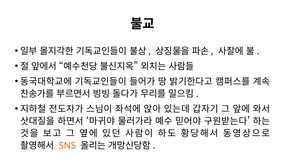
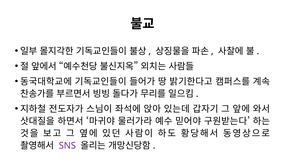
SNS colour: orange -> purple
